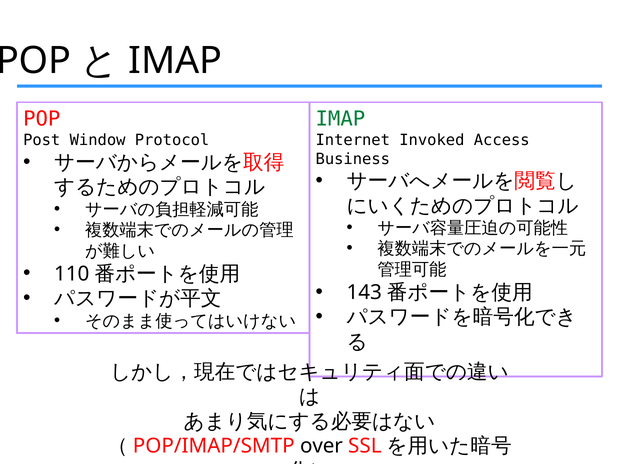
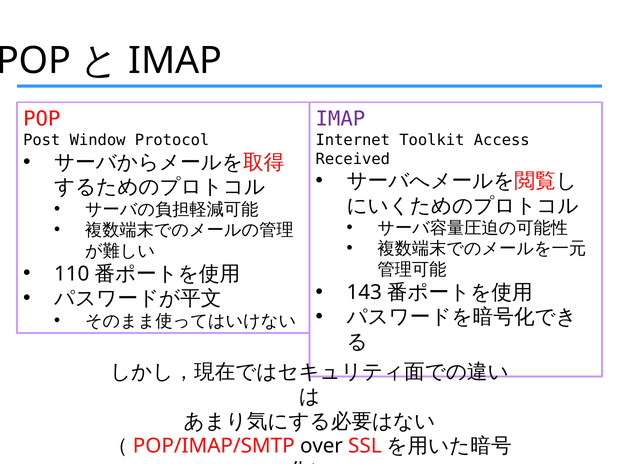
IMAP at (340, 119) colour: green -> purple
Invoked: Invoked -> Toolkit
Business: Business -> Received
